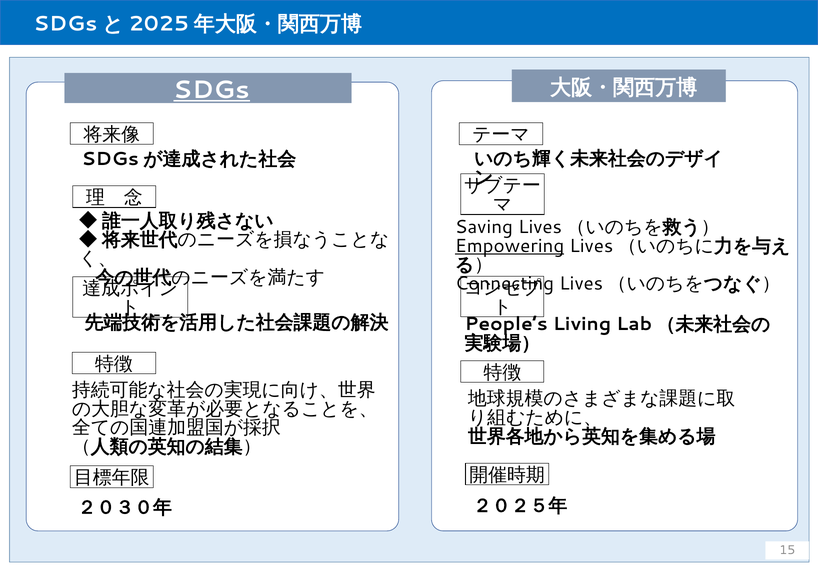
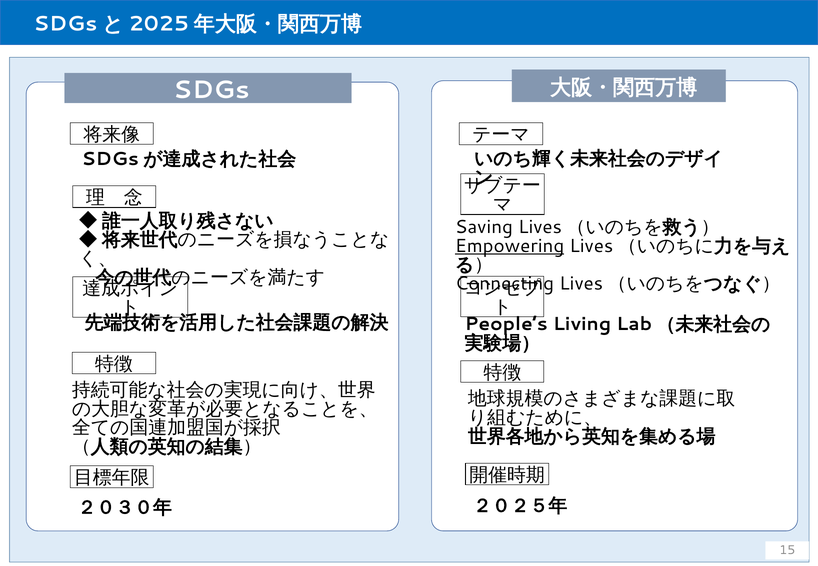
SDGs underline: present -> none
